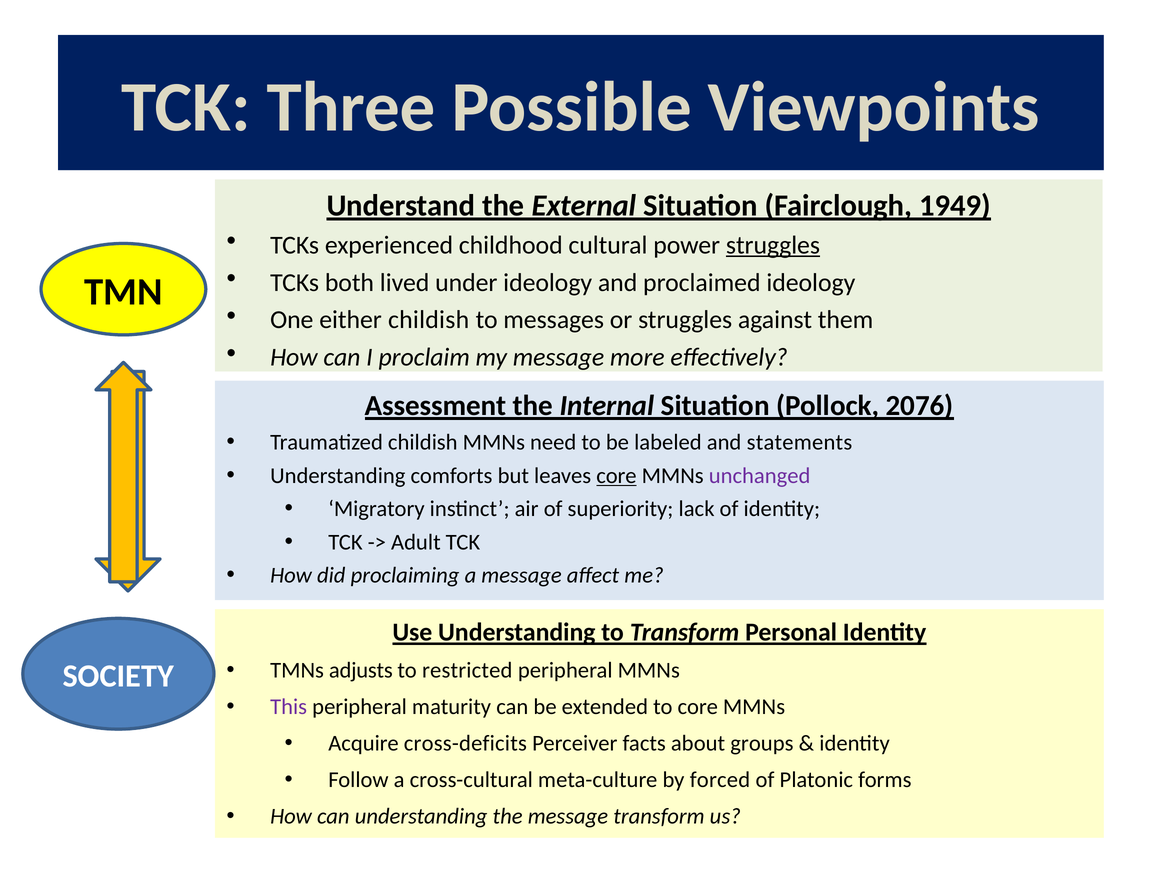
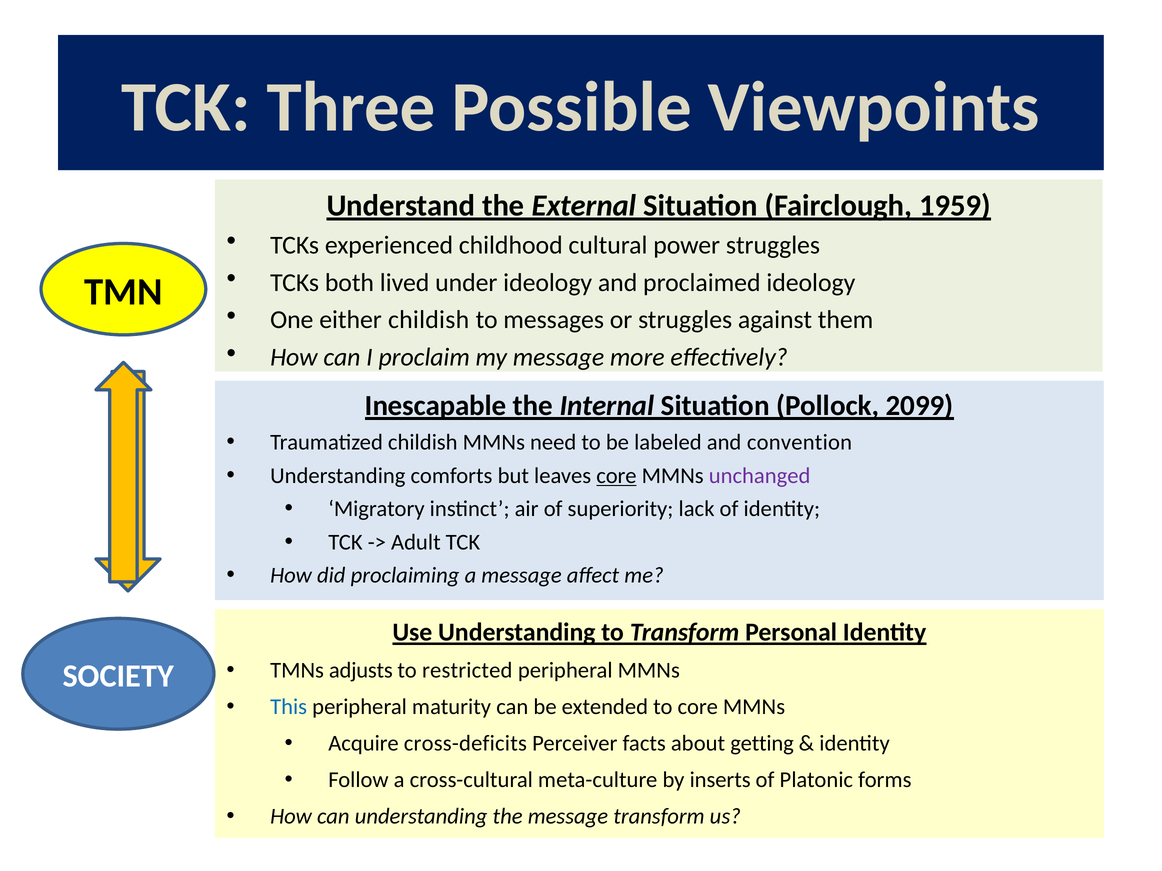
1949: 1949 -> 1959
struggles at (773, 245) underline: present -> none
Assessment: Assessment -> Inescapable
2076: 2076 -> 2099
statements: statements -> convention
This colour: purple -> blue
groups: groups -> getting
forced: forced -> inserts
